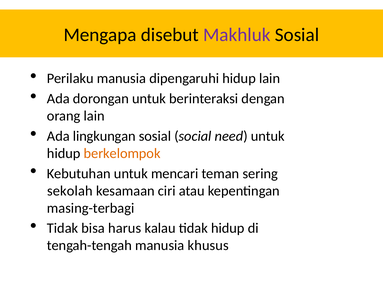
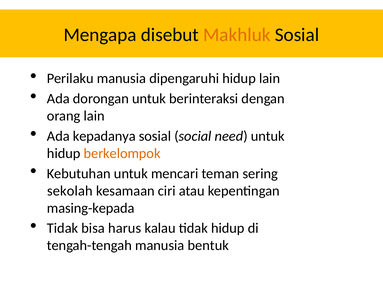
Makhluk colour: purple -> orange
lingkungan: lingkungan -> kepadanya
masing-terbagi: masing-terbagi -> masing-kepada
khusus: khusus -> bentuk
